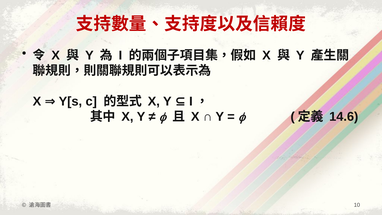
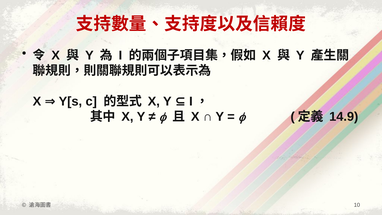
14.6: 14.6 -> 14.9
